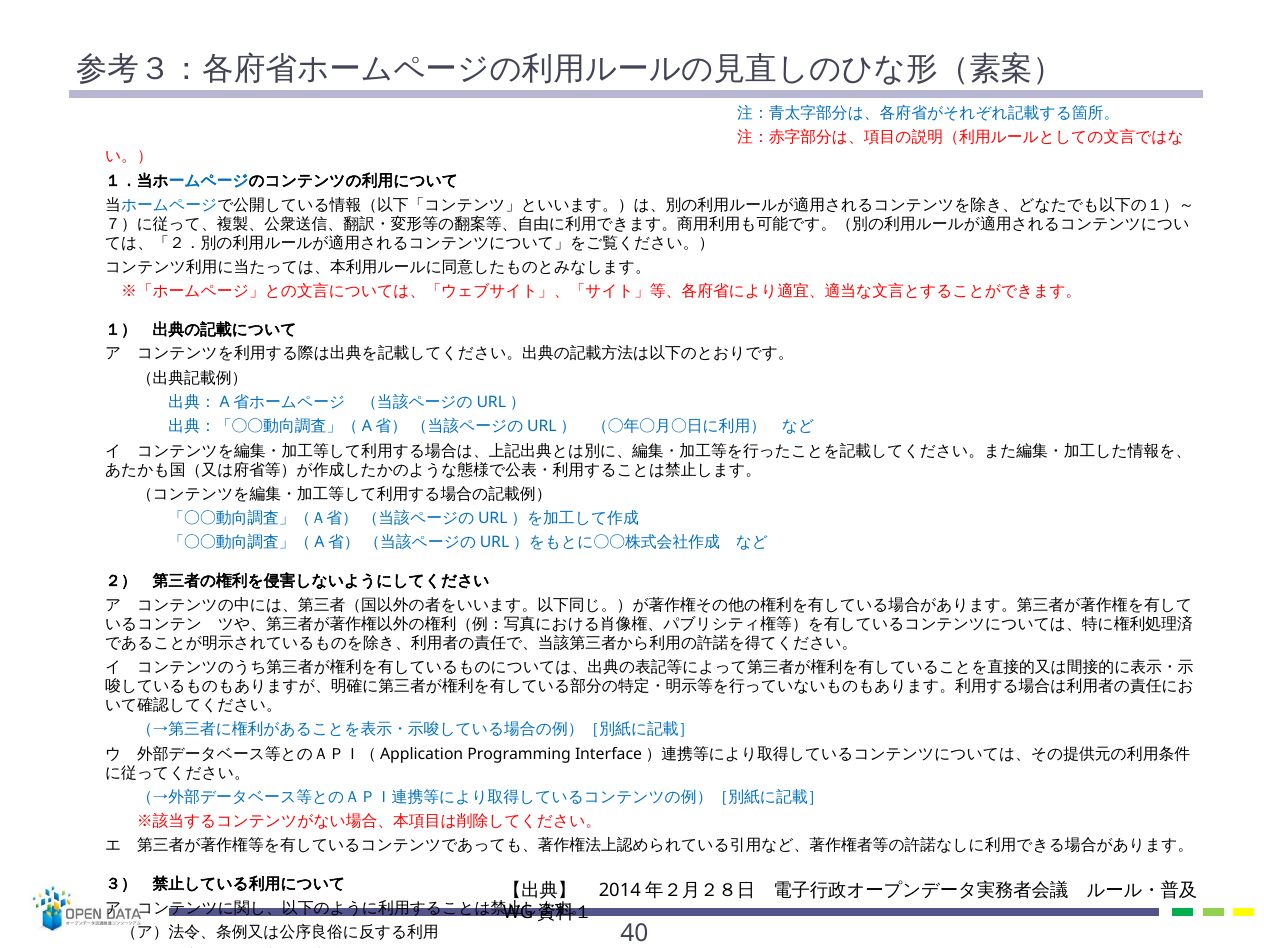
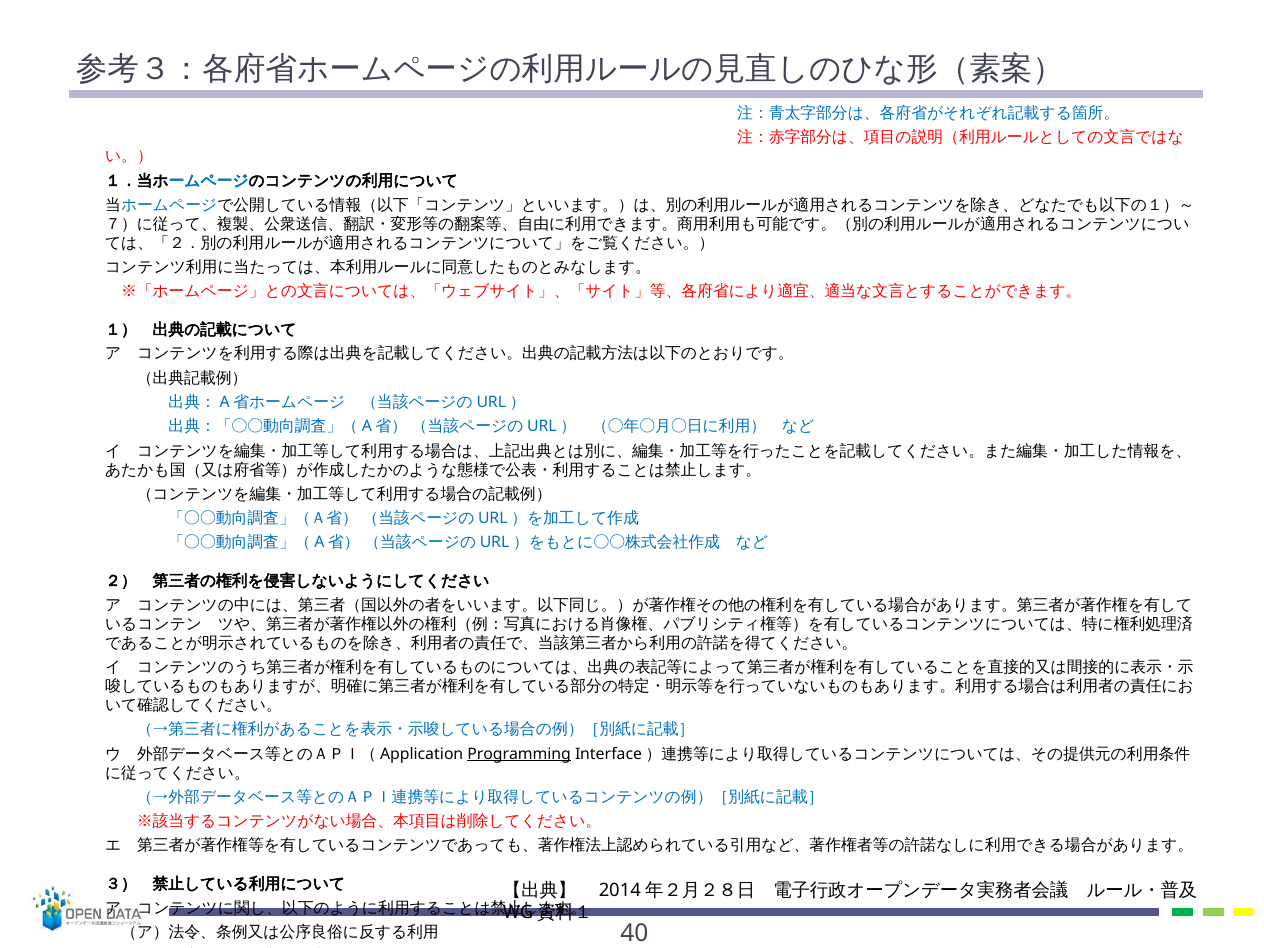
Programming underline: none -> present
